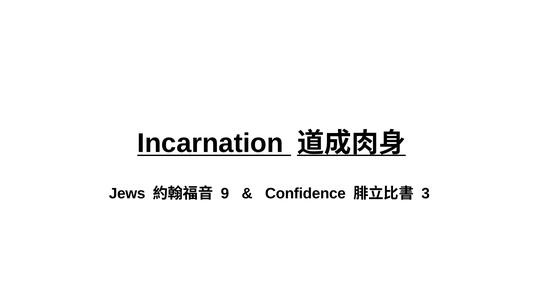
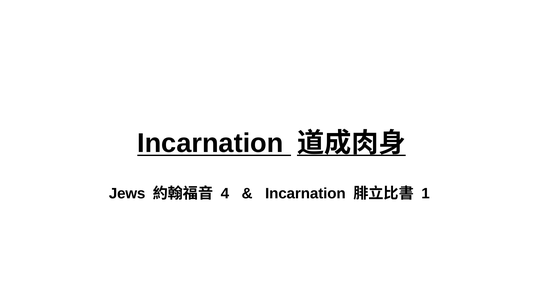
9: 9 -> 4
Confidence at (305, 194): Confidence -> Incarnation
3: 3 -> 1
